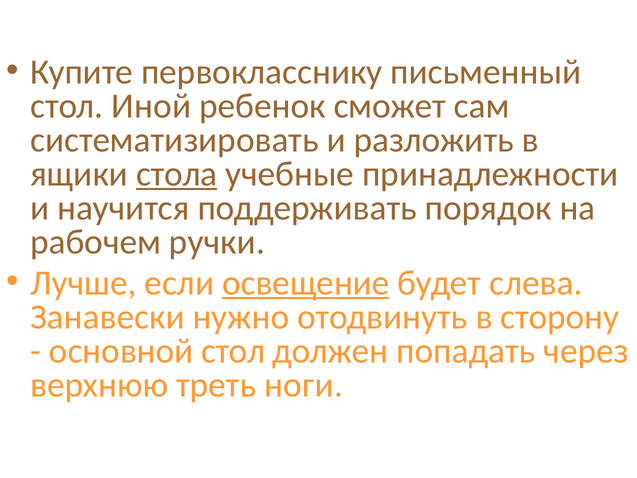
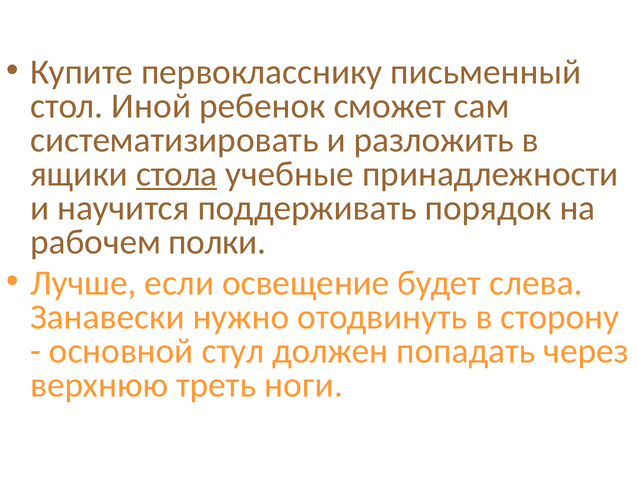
ручки: ручки -> полки
освещение underline: present -> none
основной стол: стол -> стул
